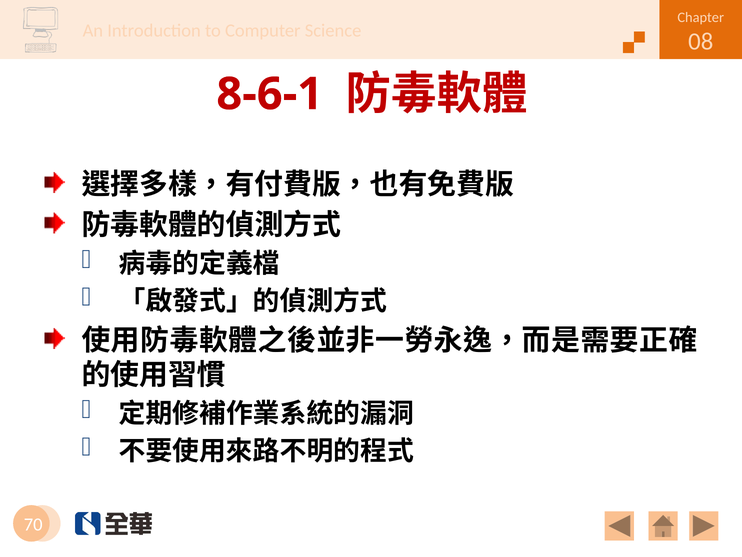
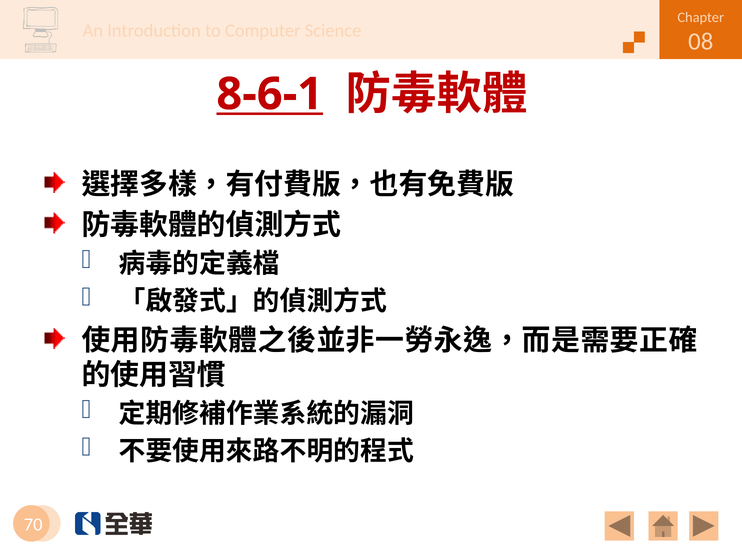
8-6-1 underline: none -> present
